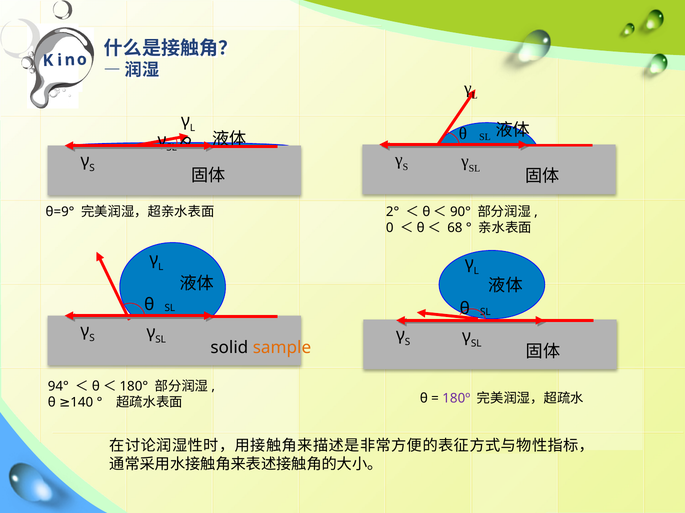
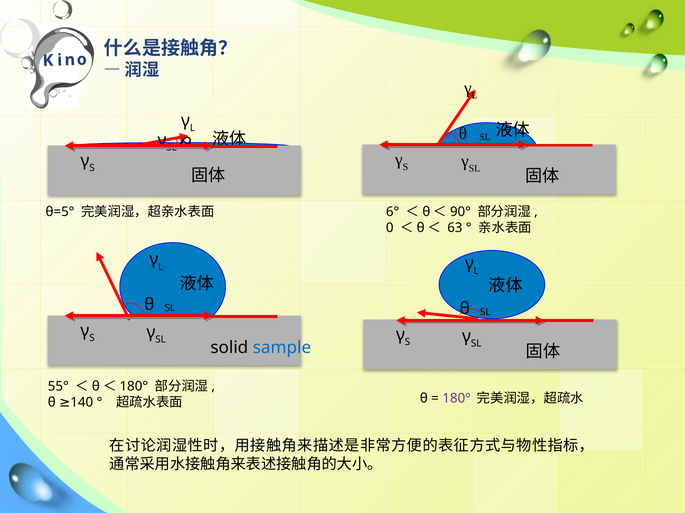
θ=9°: θ=9° -> θ=5°
2°: 2° -> 6°
68: 68 -> 63
sample colour: orange -> blue
94°: 94° -> 55°
